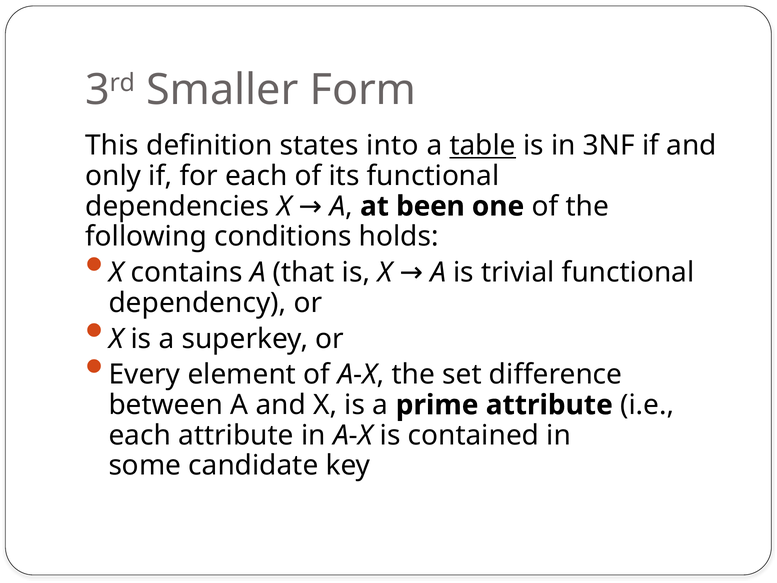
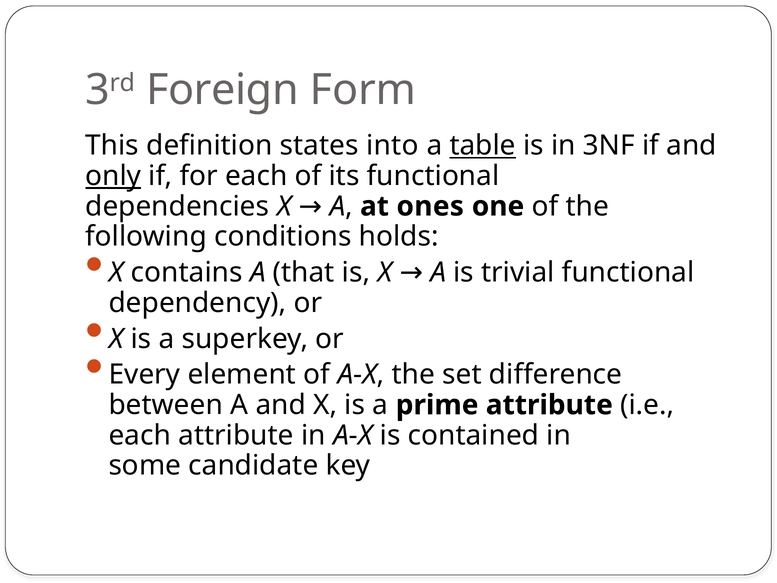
Smaller: Smaller -> Foreign
only underline: none -> present
been: been -> ones
